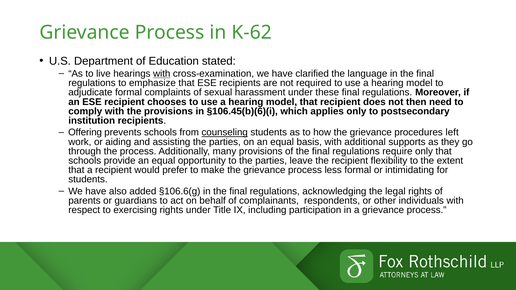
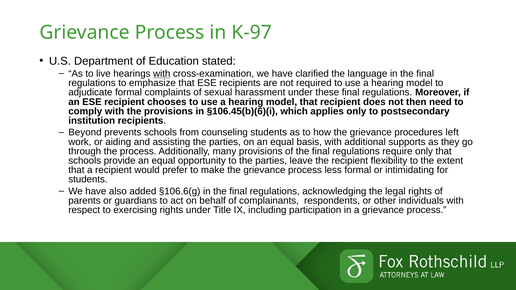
K-62: K-62 -> K-97
Offering: Offering -> Beyond
counseling underline: present -> none
